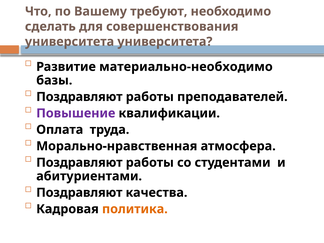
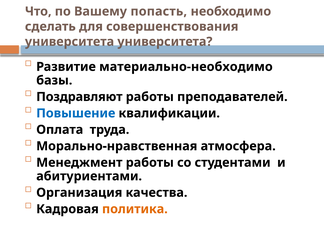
требуют: требуют -> попасть
Повышение colour: purple -> blue
Поздравляют at (79, 163): Поздравляют -> Менеджмент
Поздравляют at (79, 193): Поздравляют -> Организация
